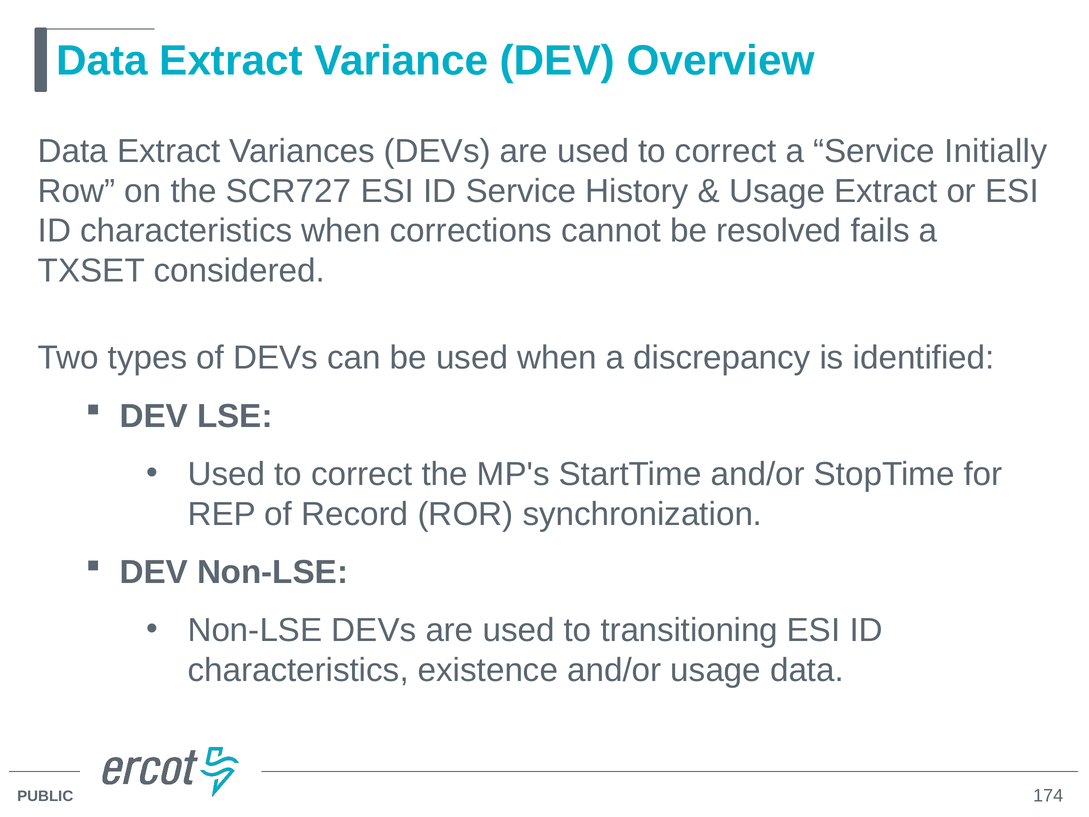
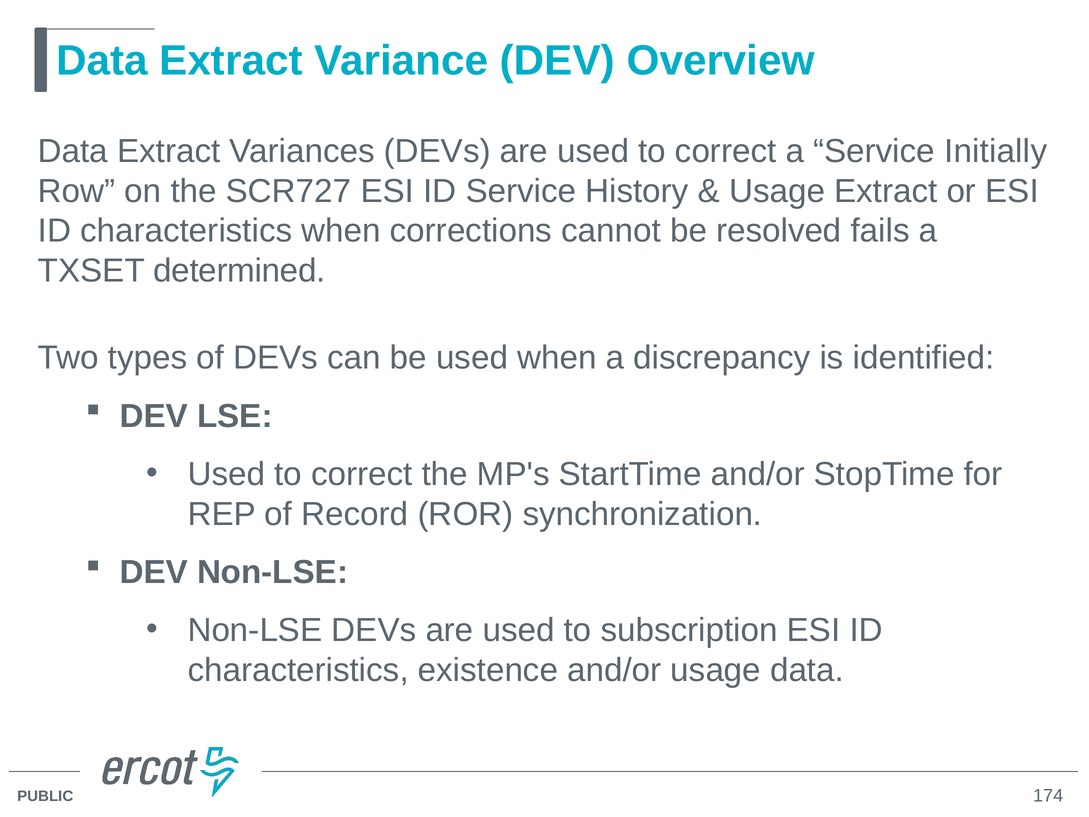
considered: considered -> determined
transitioning: transitioning -> subscription
